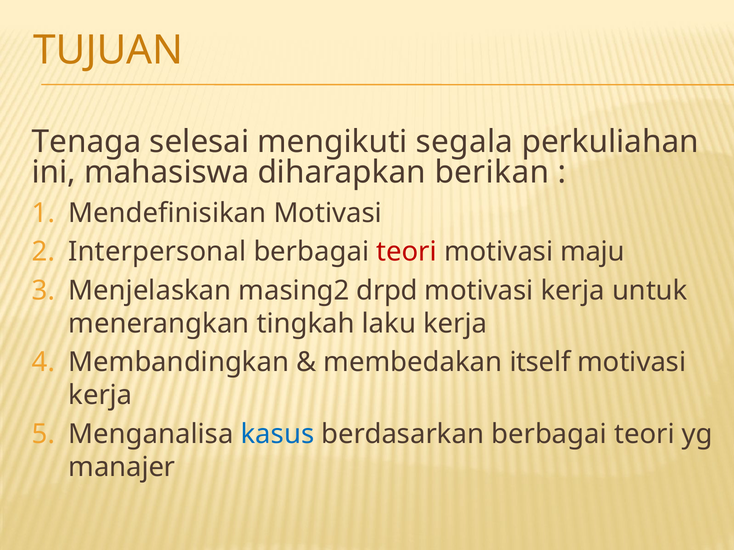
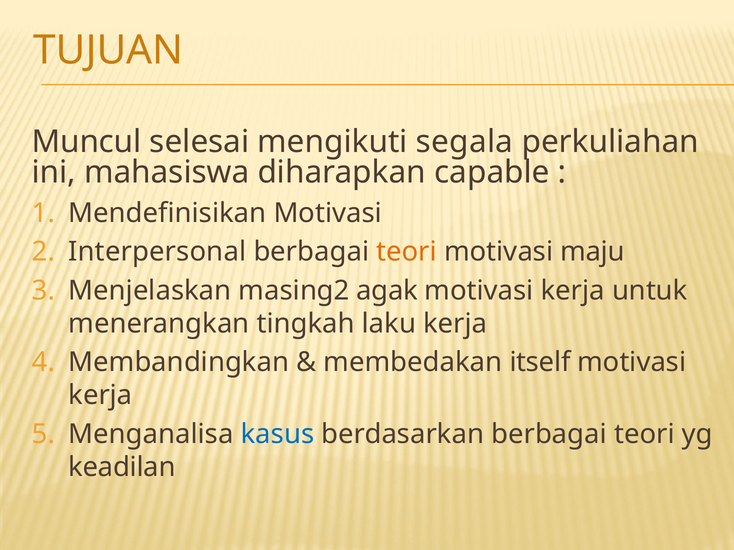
Tenaga: Tenaga -> Muncul
berikan: berikan -> capable
teori at (407, 252) colour: red -> orange
drpd: drpd -> agak
manajer: manajer -> keadilan
